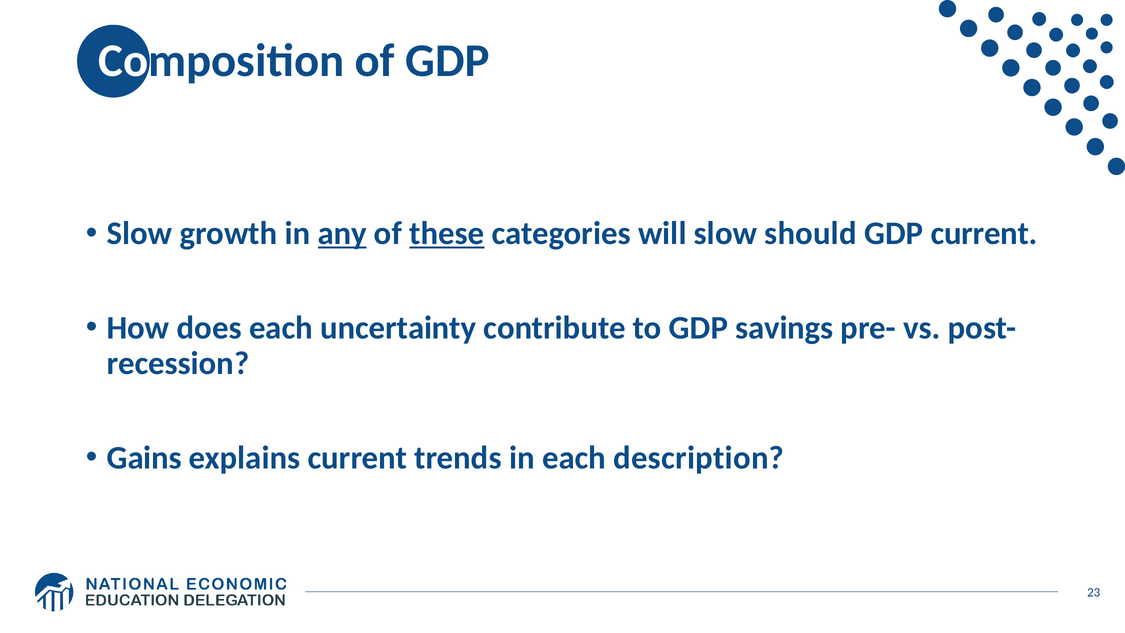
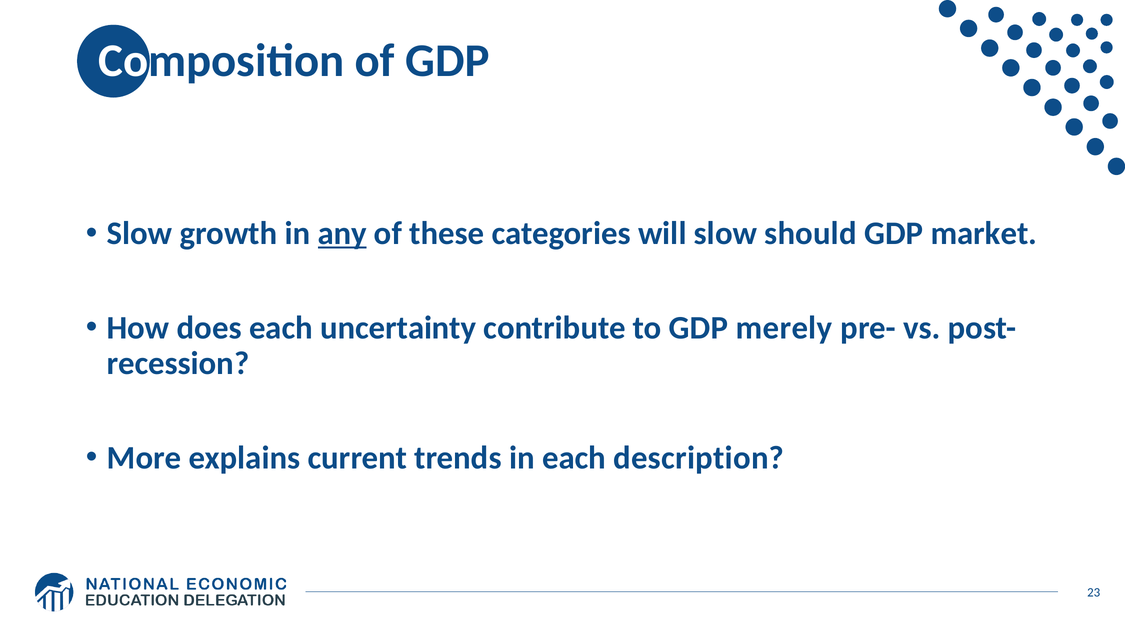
these underline: present -> none
GDP current: current -> market
savings: savings -> merely
Gains: Gains -> More
